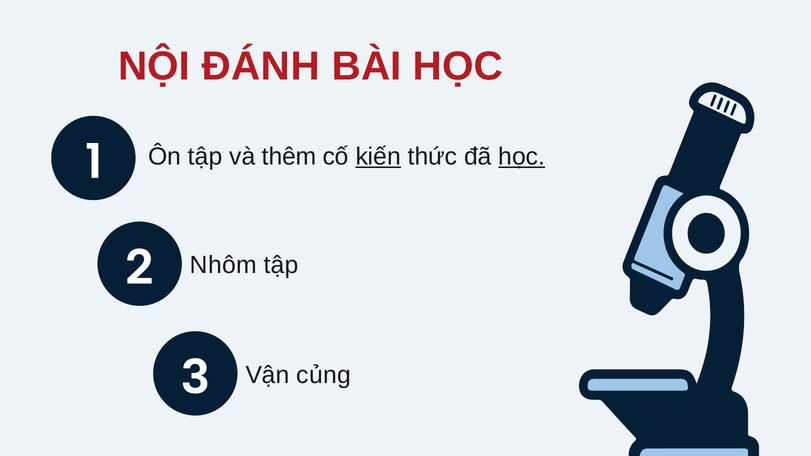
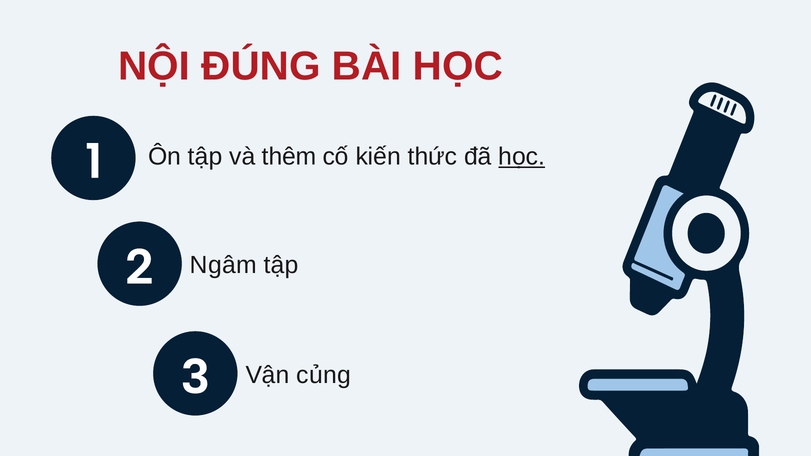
ĐÁNH: ĐÁNH -> ĐÚNG
kiến underline: present -> none
Nhôm: Nhôm -> Ngâm
